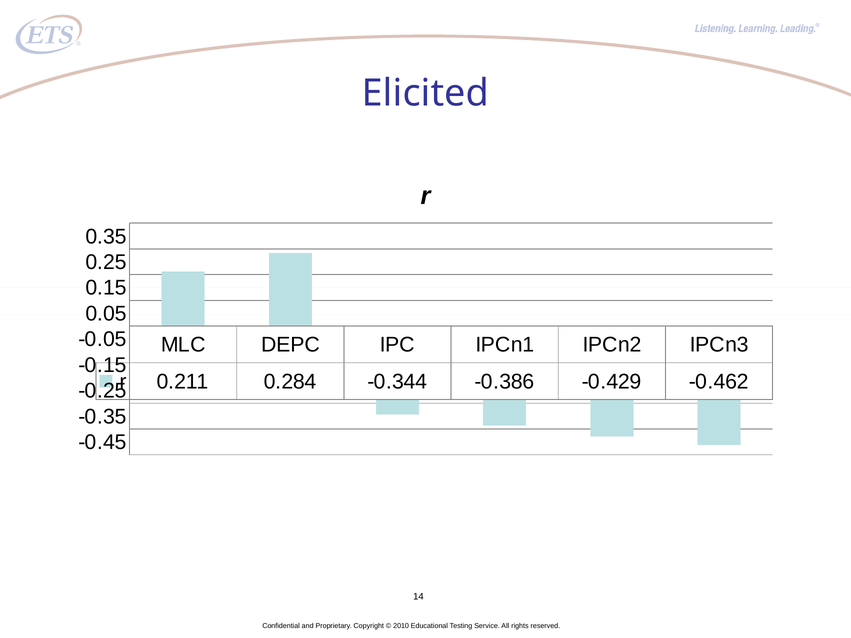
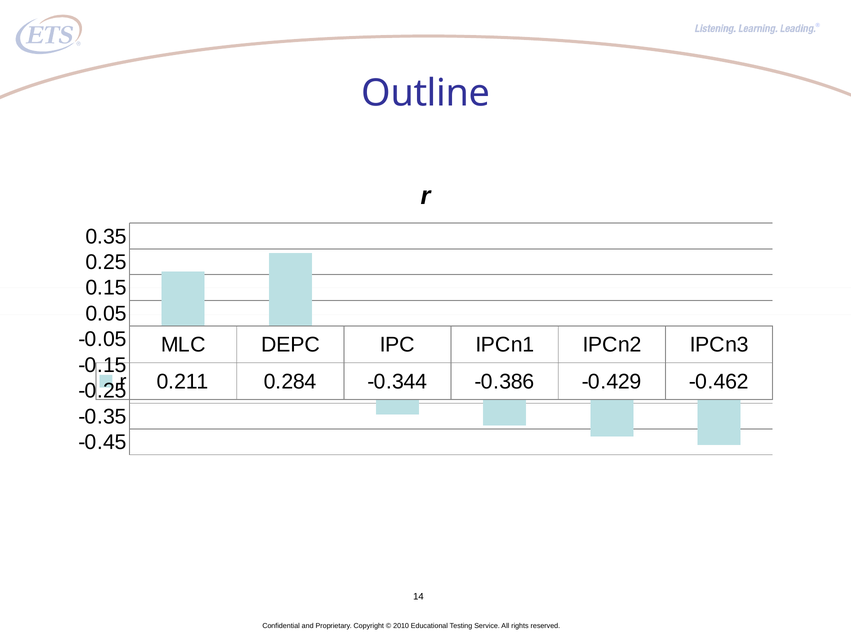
Elicited: Elicited -> Outline
